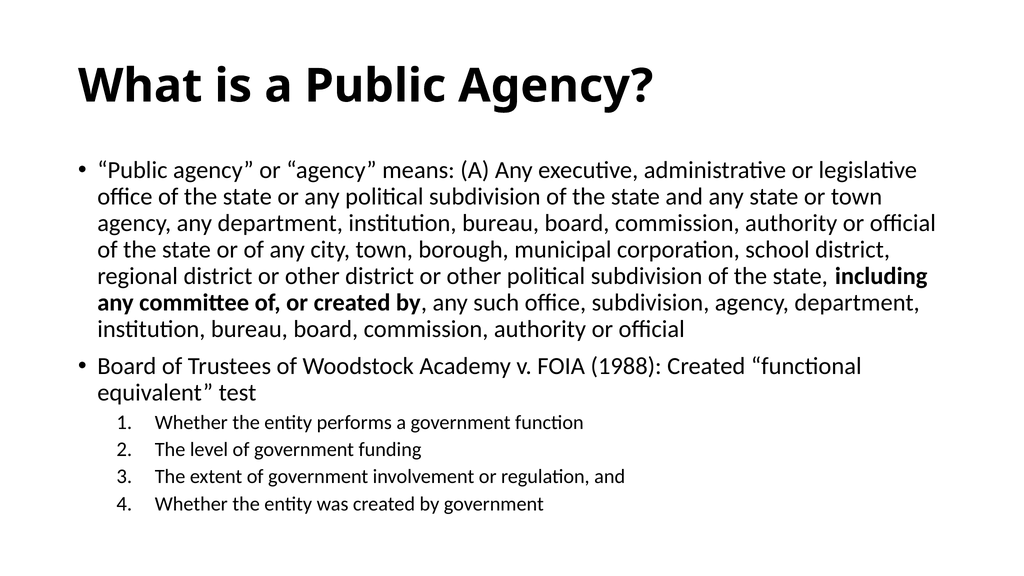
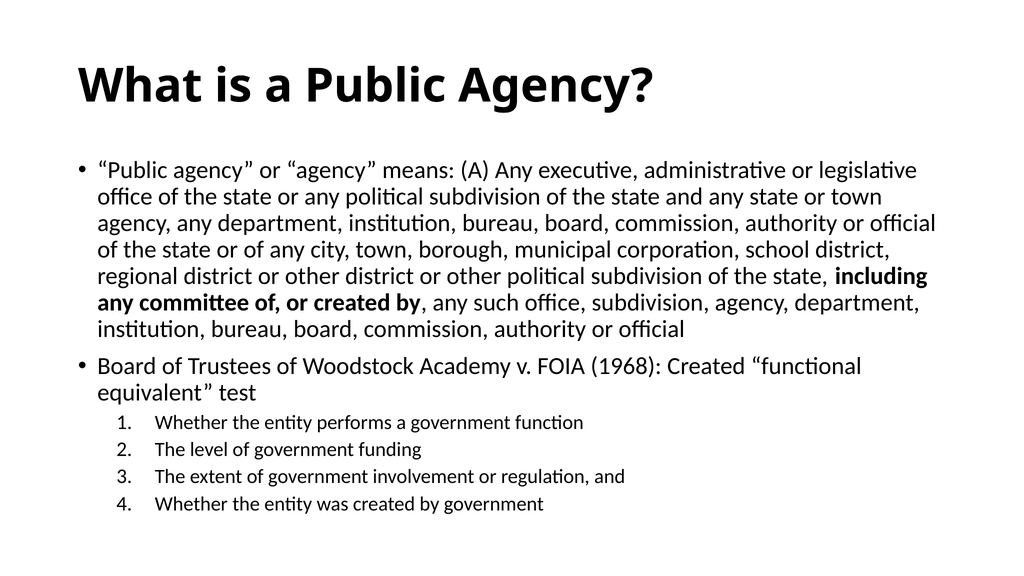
1988: 1988 -> 1968
